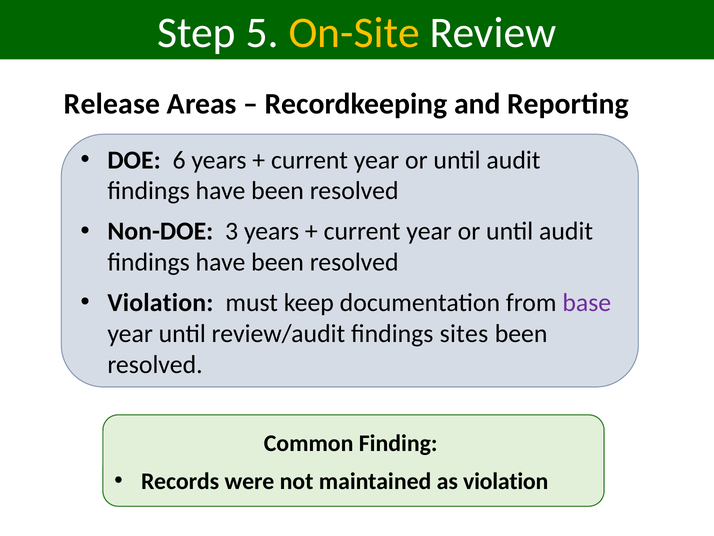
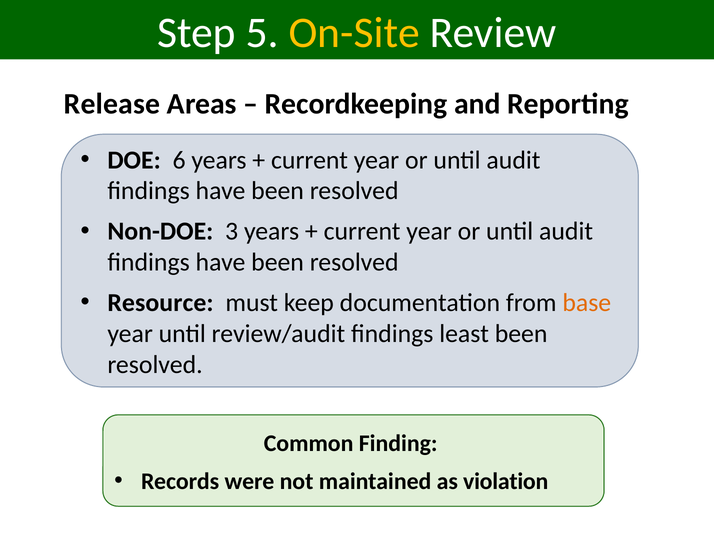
Violation at (160, 303): Violation -> Resource
base colour: purple -> orange
sites: sites -> least
